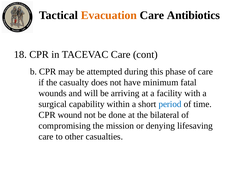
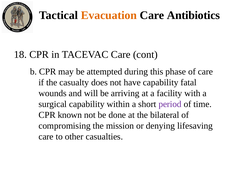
have minimum: minimum -> capability
period colour: blue -> purple
wound: wound -> known
